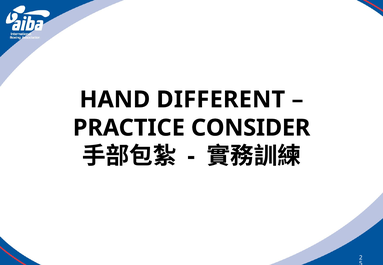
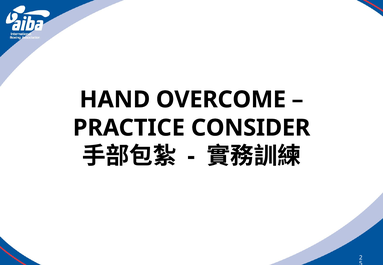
DIFFERENT: DIFFERENT -> OVERCOME
